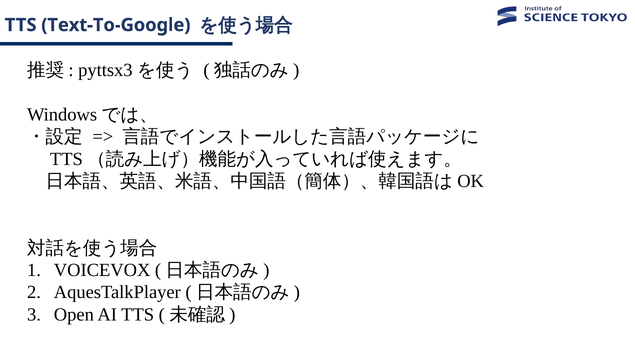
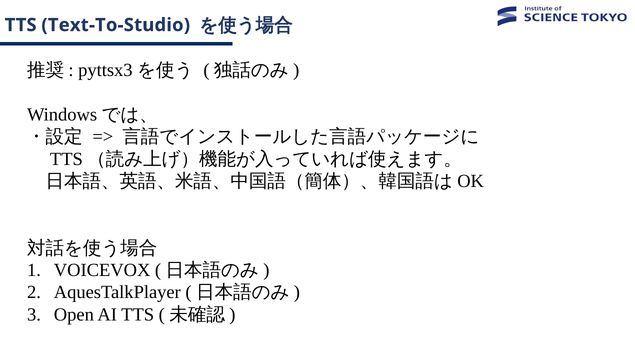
Text-To-Google: Text-To-Google -> Text-To-Studio
